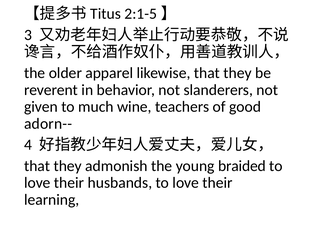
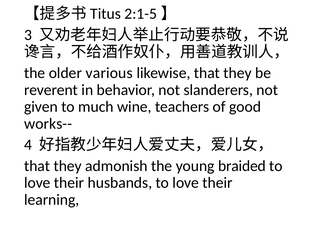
apparel: apparel -> various
adorn--: adorn-- -> works--
